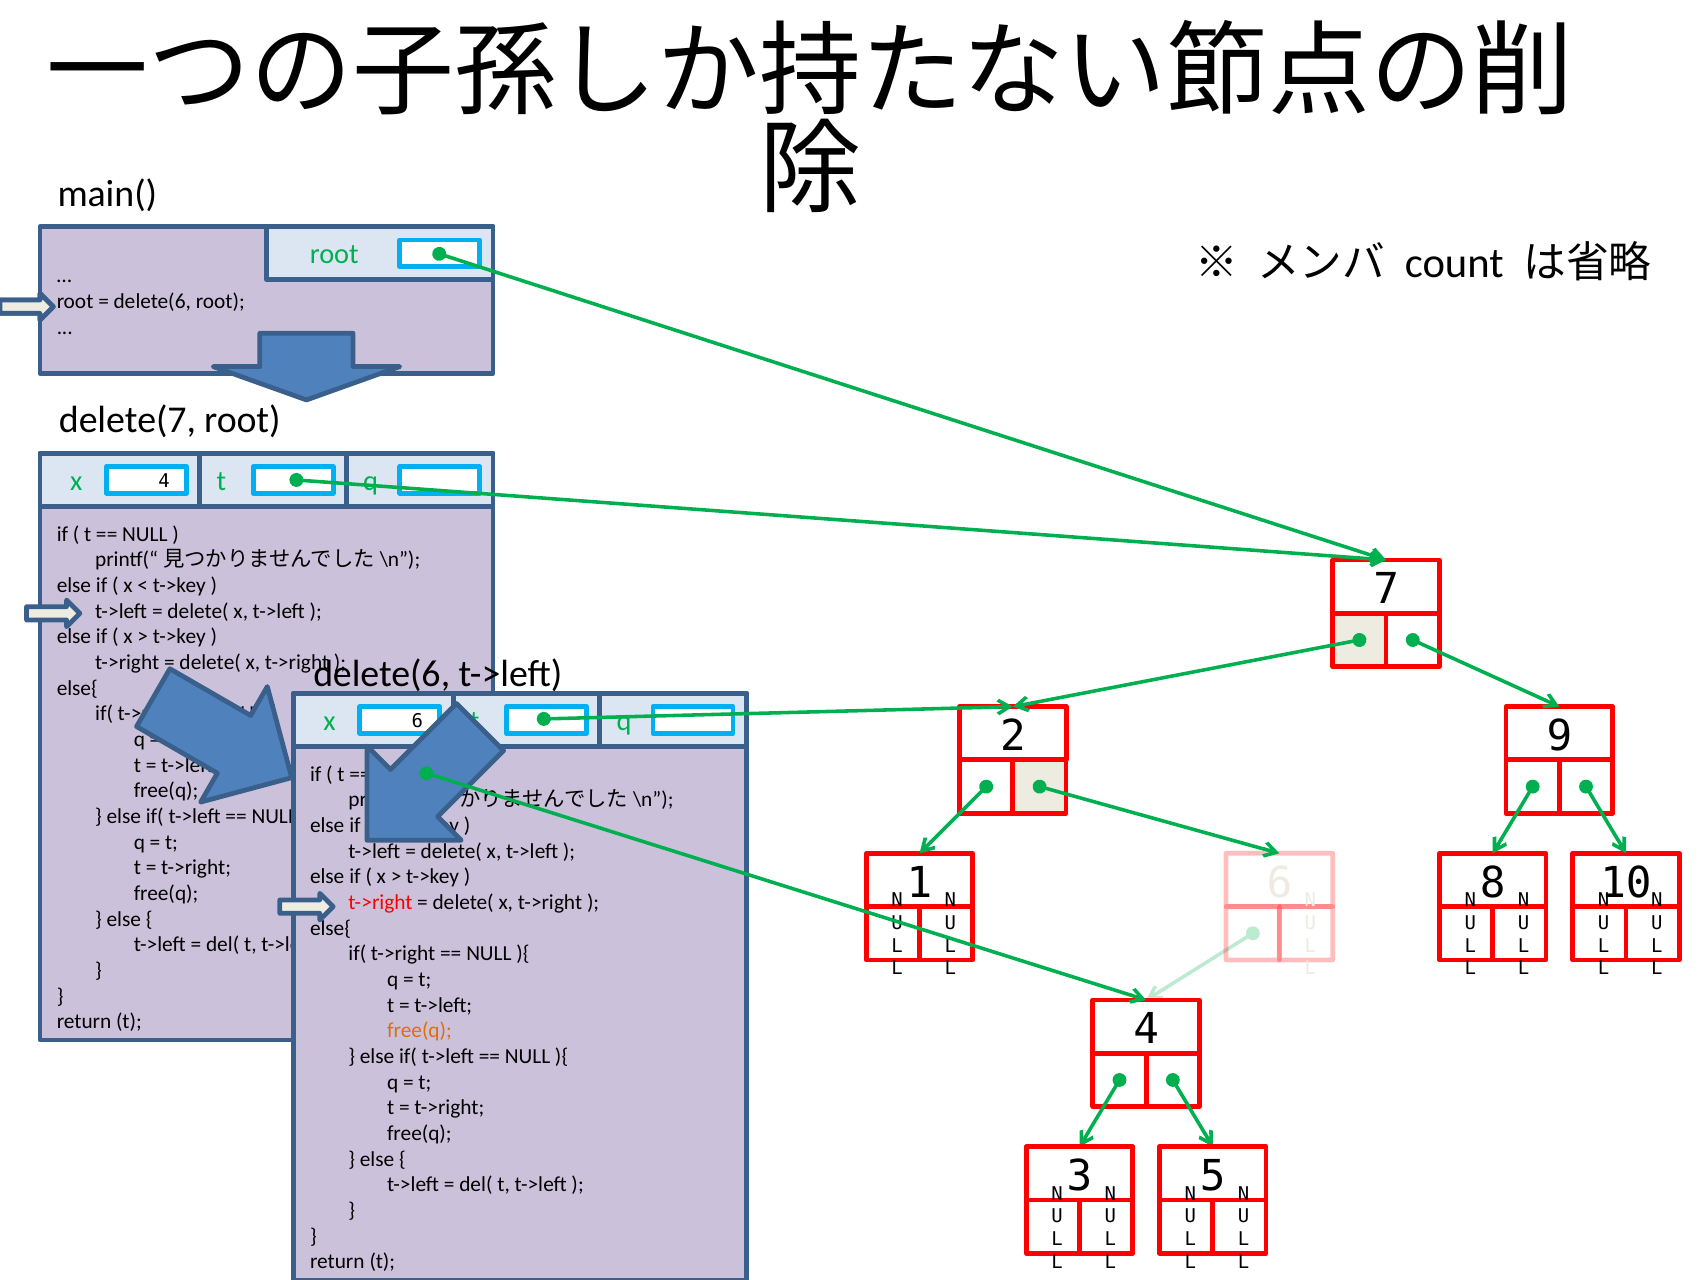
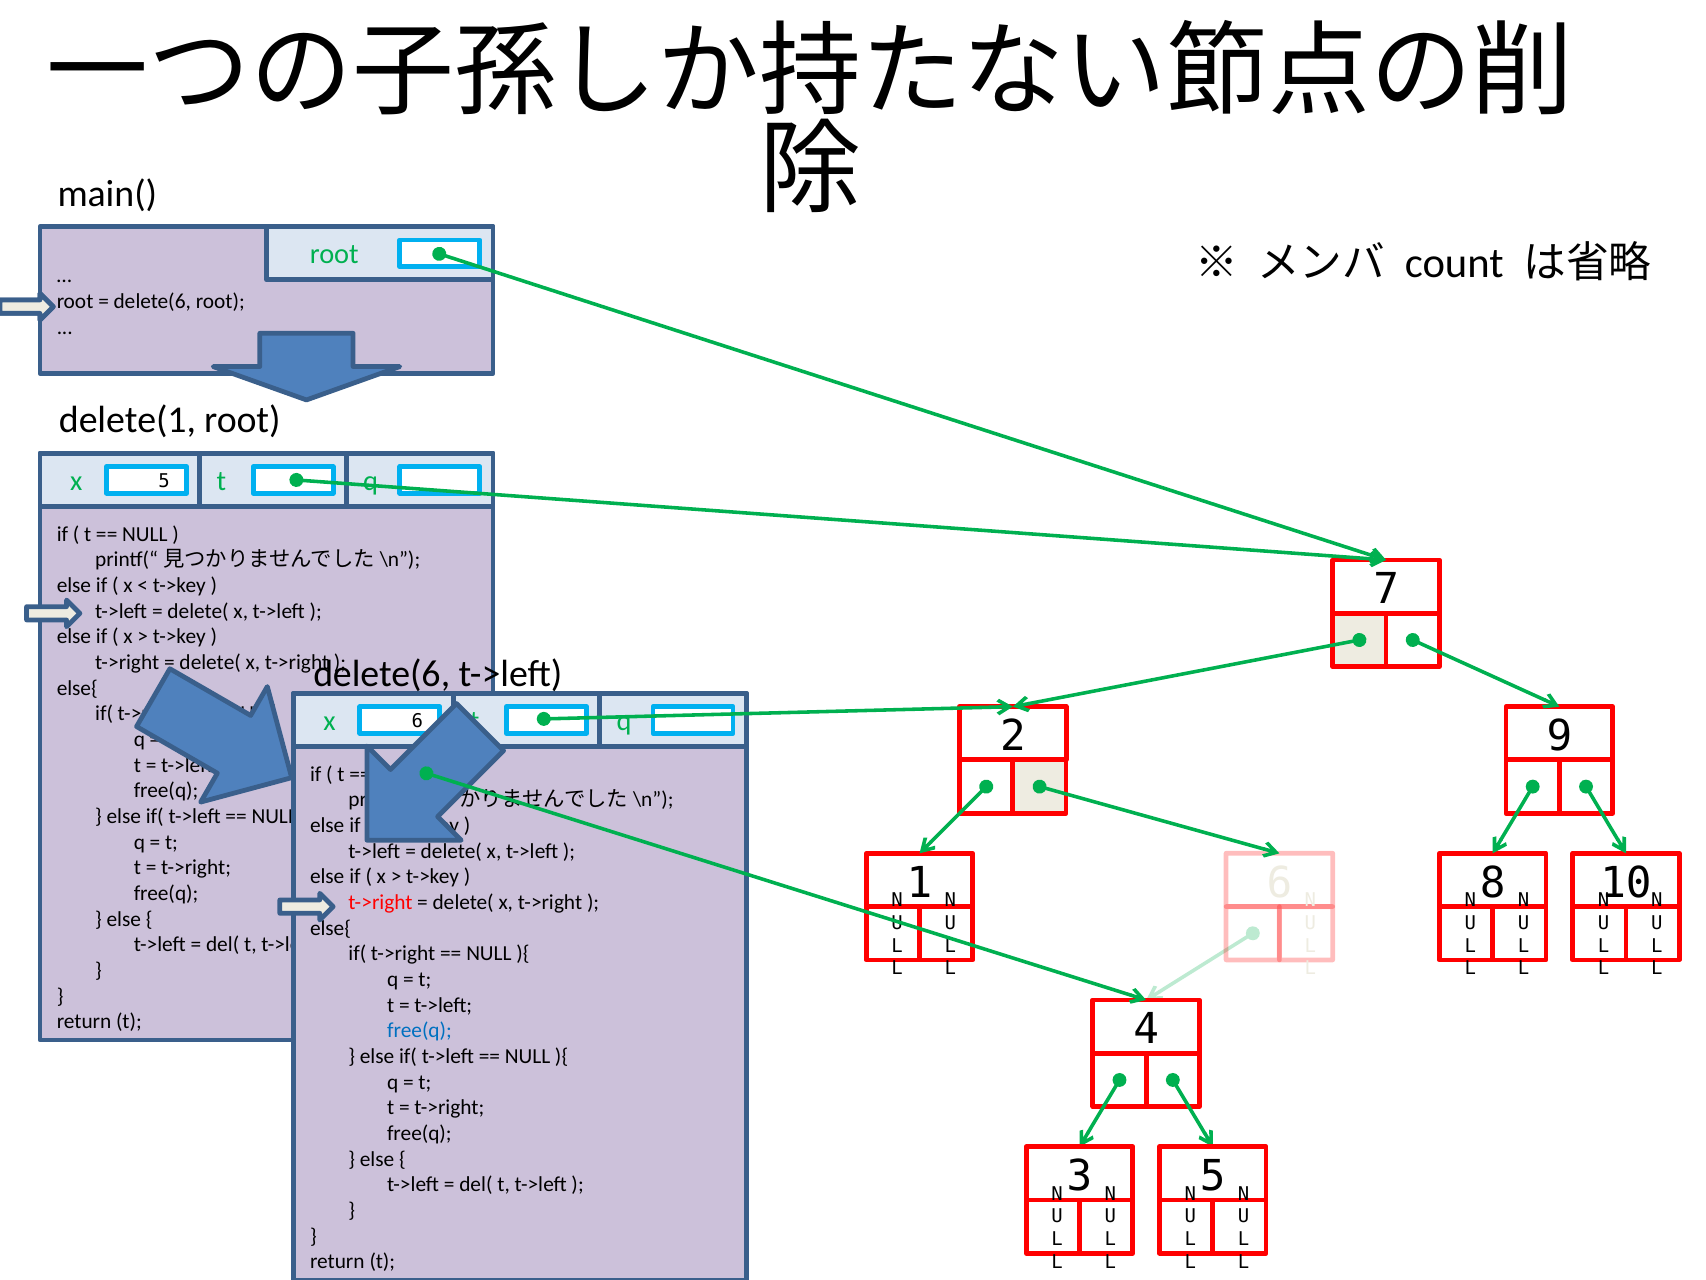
delete(7: delete(7 -> delete(1
x 4: 4 -> 5
free(q at (419, 1030) colour: orange -> blue
